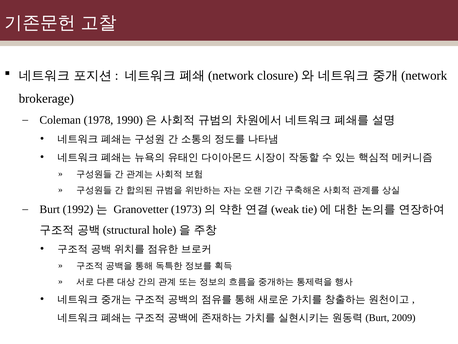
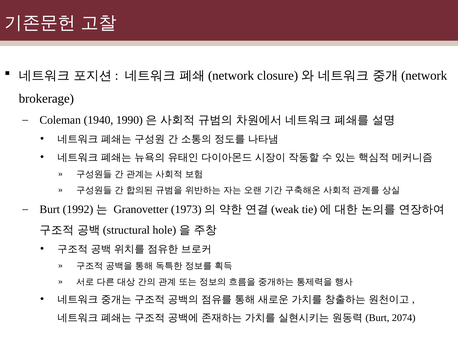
1978: 1978 -> 1940
2009: 2009 -> 2074
